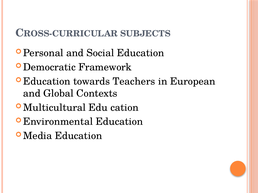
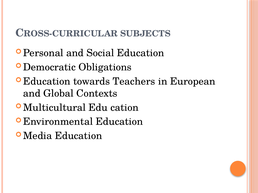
Framework: Framework -> Obligations
